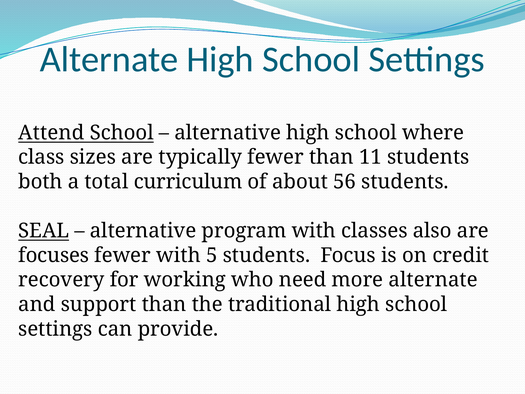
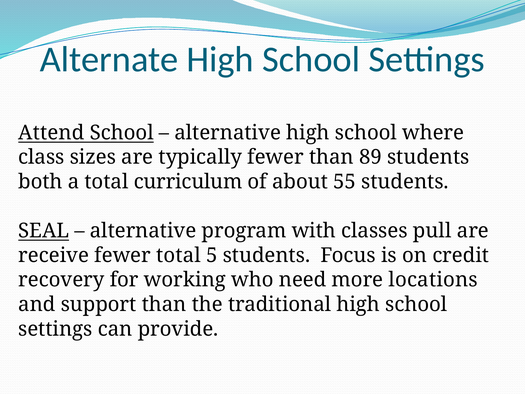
11: 11 -> 89
56: 56 -> 55
also: also -> pull
focuses: focuses -> receive
fewer with: with -> total
more alternate: alternate -> locations
